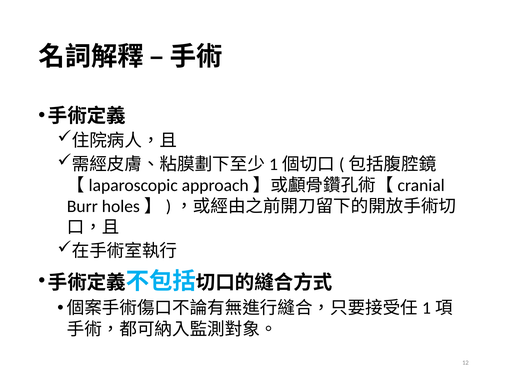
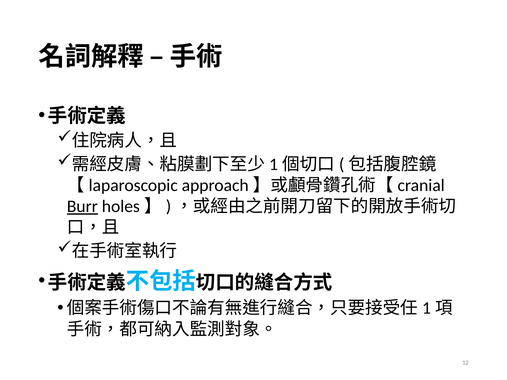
Burr underline: none -> present
